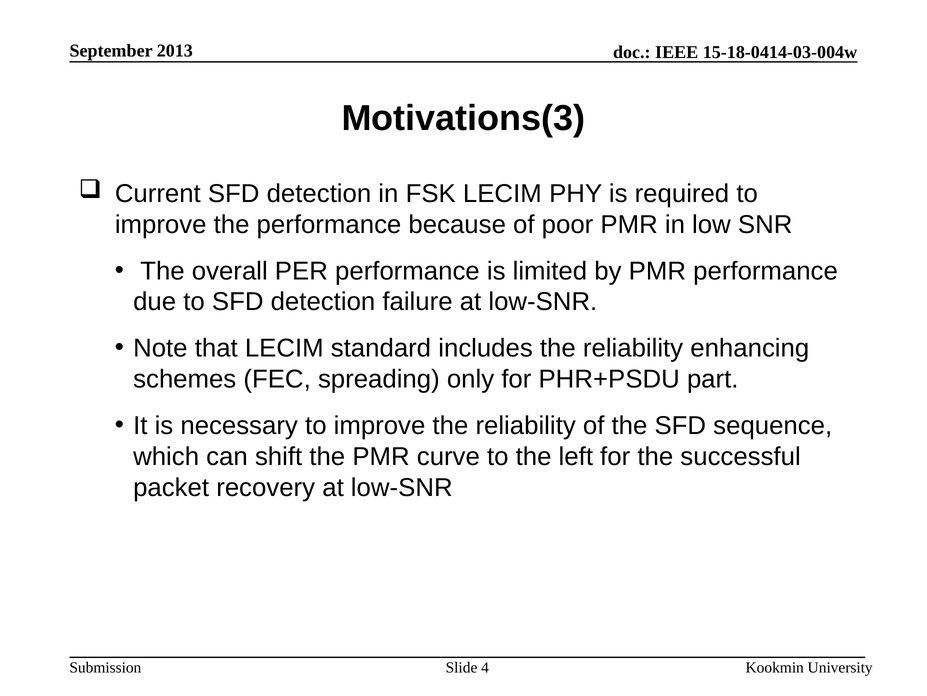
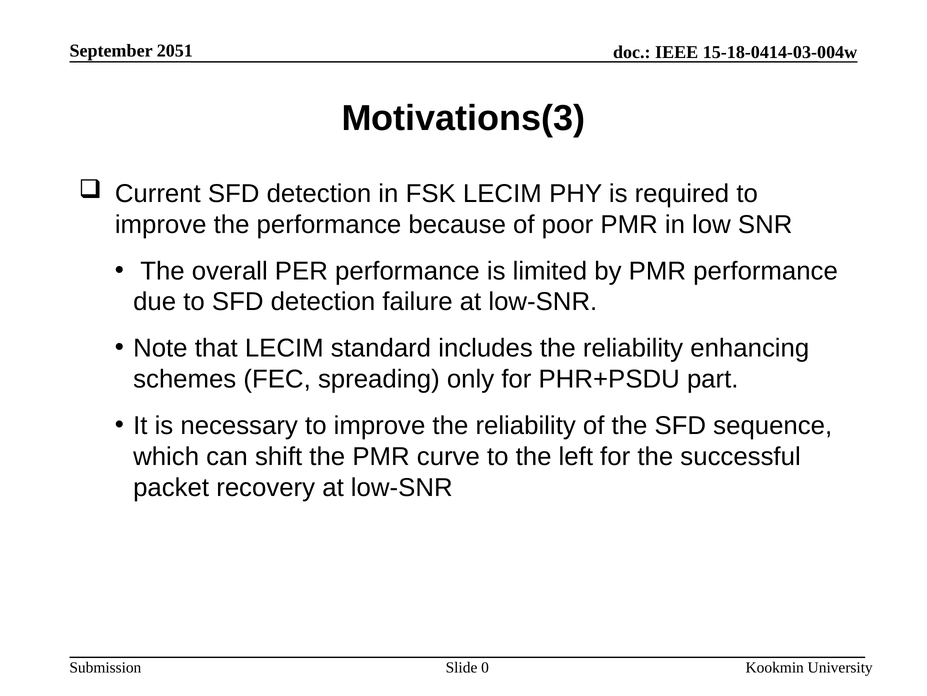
2013: 2013 -> 2051
4: 4 -> 0
